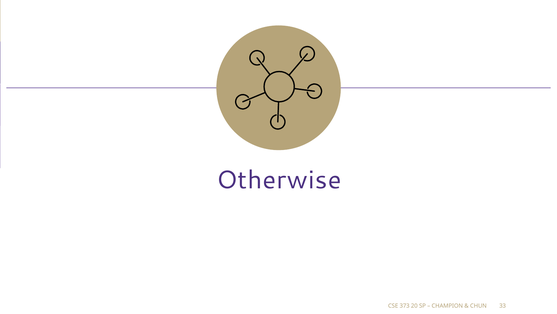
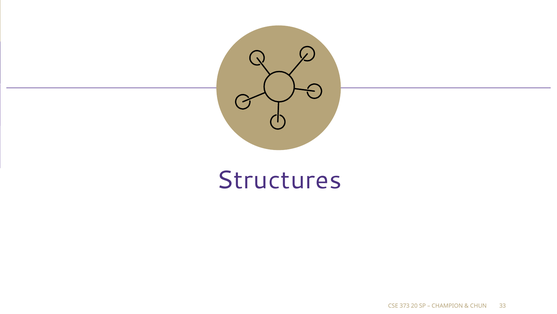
Otherwise: Otherwise -> Structures
